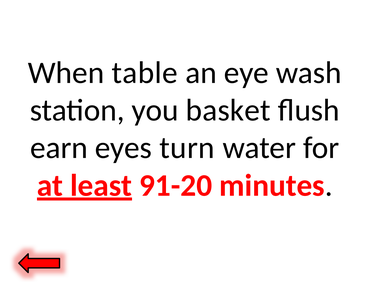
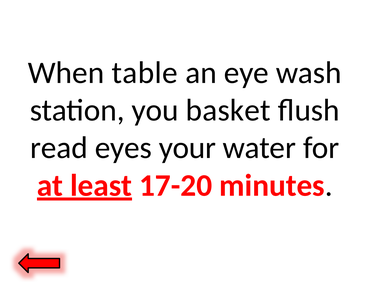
earn: earn -> read
turn: turn -> your
91-20: 91-20 -> 17-20
